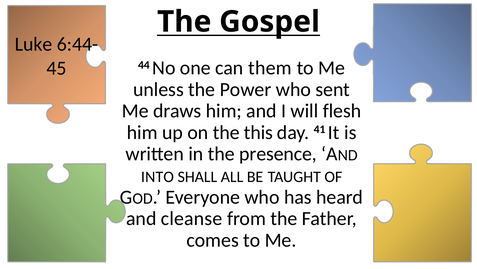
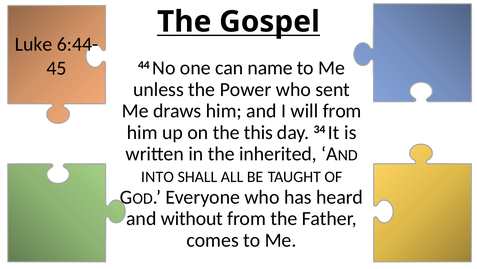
them: them -> name
will flesh: flesh -> from
41: 41 -> 34
presence: presence -> inherited
cleanse: cleanse -> without
